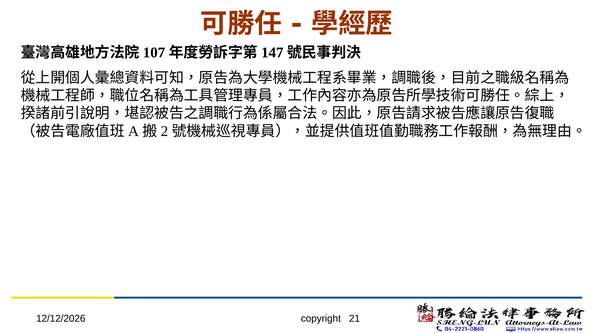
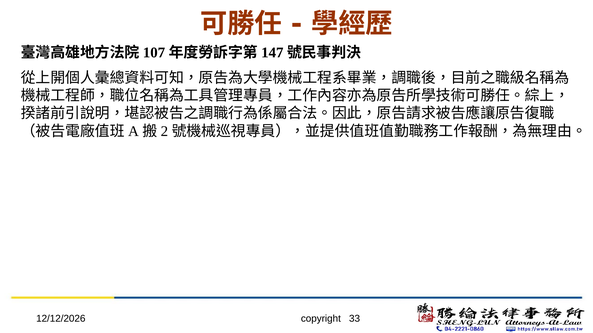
21: 21 -> 33
